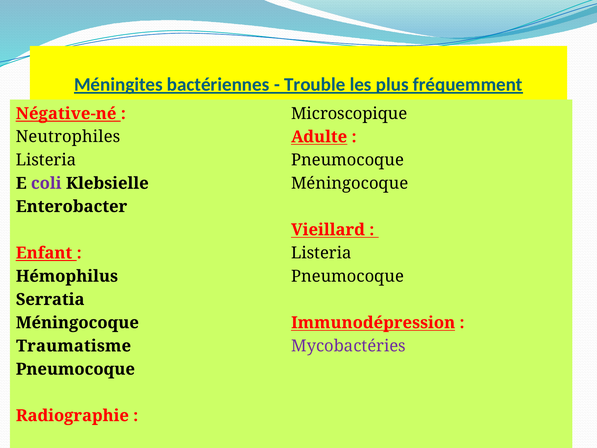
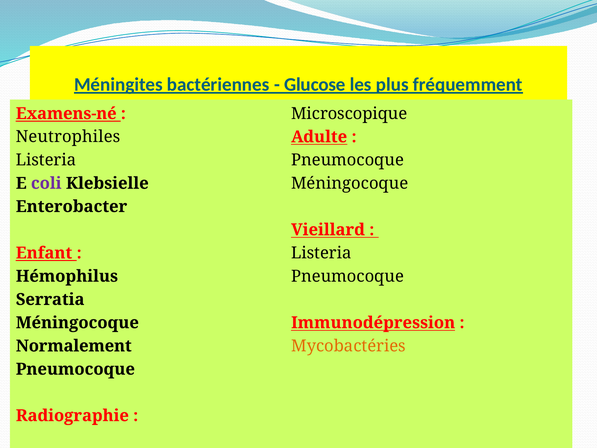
Trouble: Trouble -> Glucose
Négative-né: Négative-né -> Examens-né
Traumatisme: Traumatisme -> Normalement
Mycobactéries colour: purple -> orange
